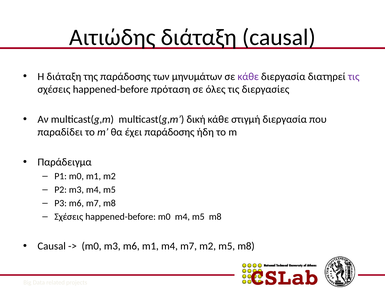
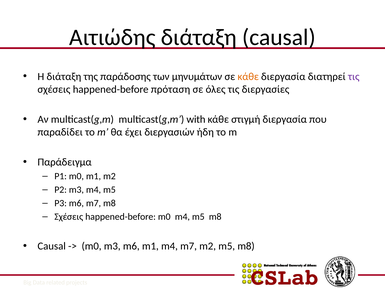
κάθε at (248, 76) colour: purple -> orange
δική: δική -> with
έχει παράδοσης: παράδοσης -> διεργασιών
